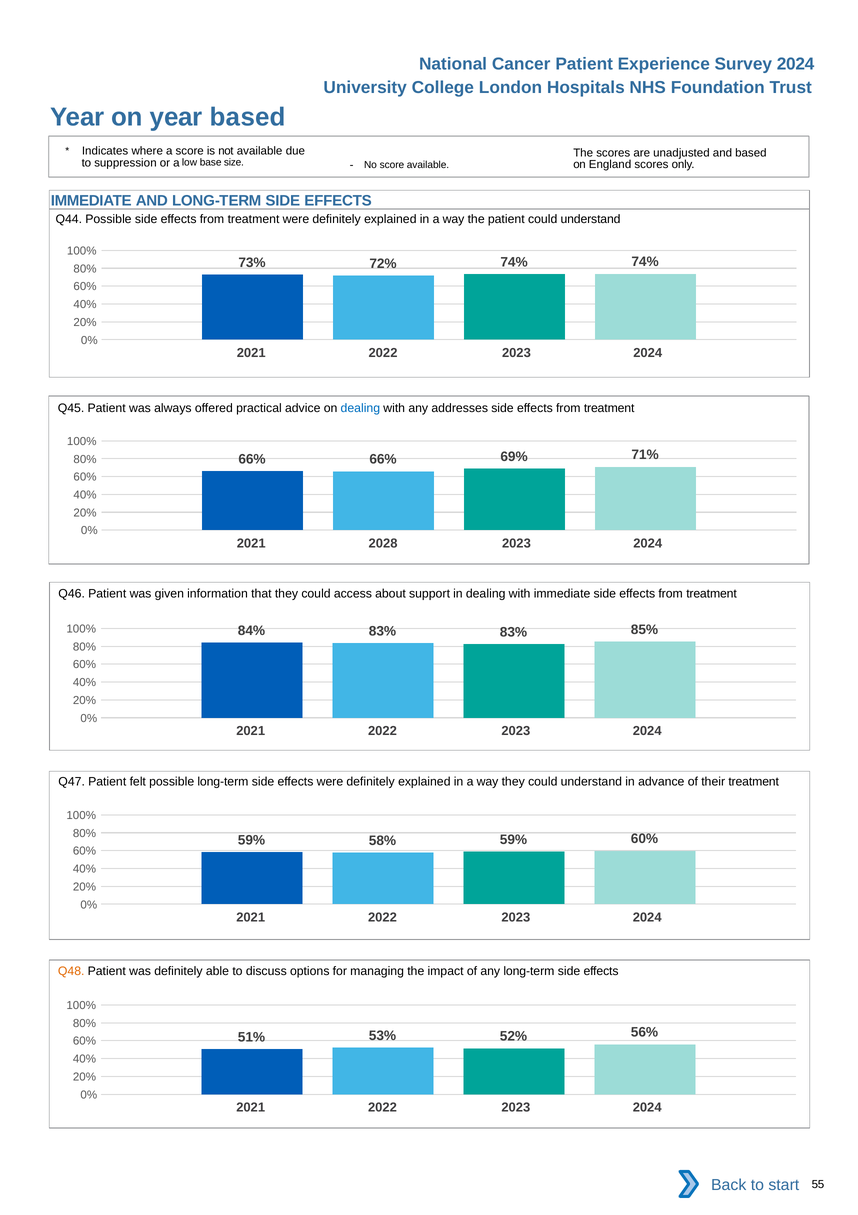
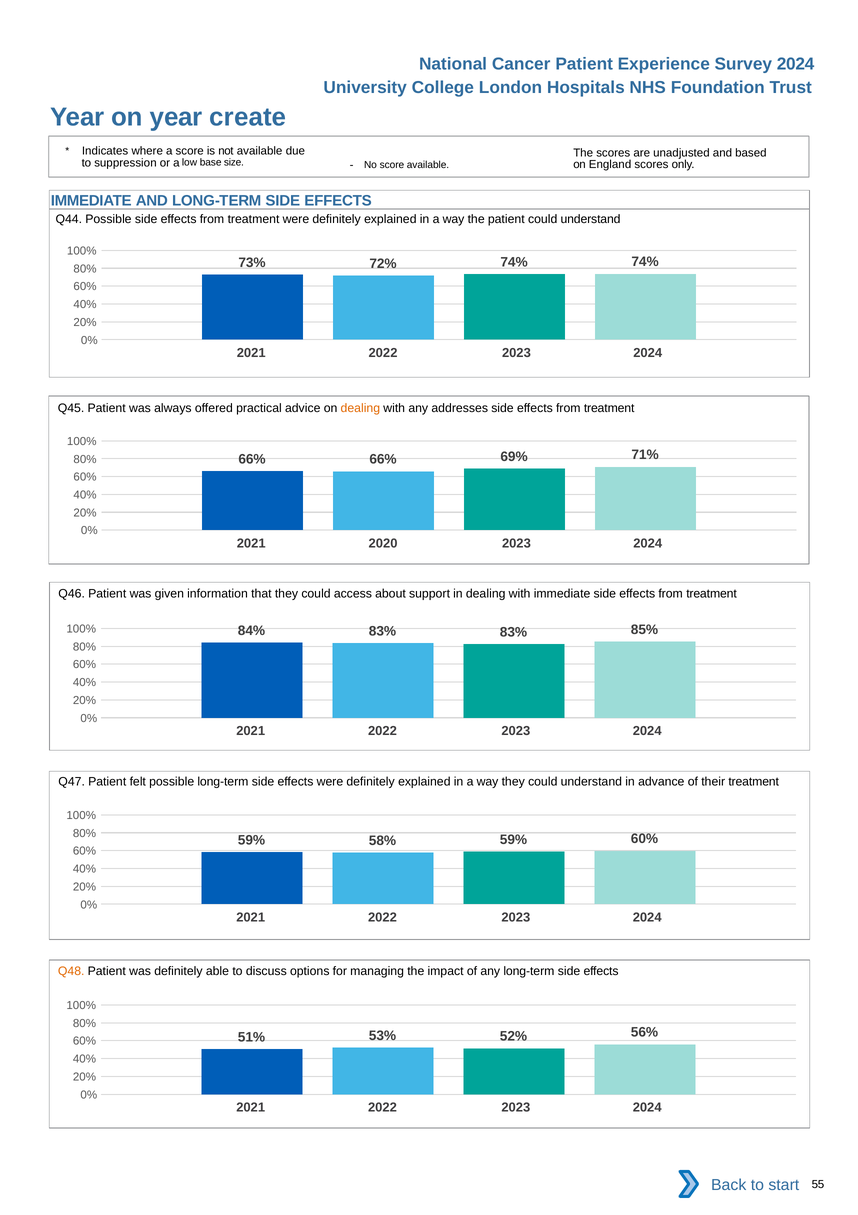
year based: based -> create
dealing at (360, 408) colour: blue -> orange
2028: 2028 -> 2020
